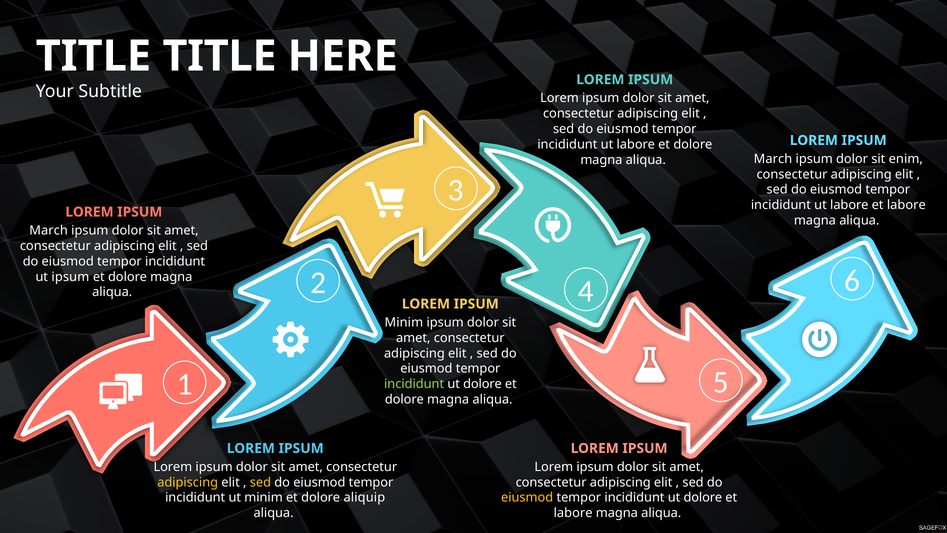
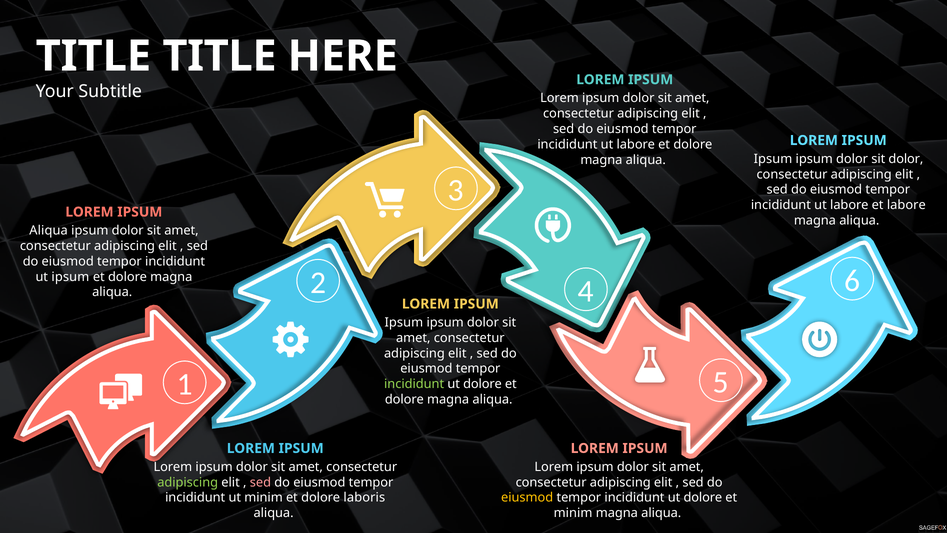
March at (773, 159): March -> Ipsum
sit enim: enim -> dolor
March at (49, 230): March -> Aliqua
Minim at (404, 322): Minim -> Ipsum
adipiscing at (188, 482) colour: yellow -> light green
sed at (260, 482) colour: yellow -> pink
aliquip: aliquip -> laboris
labore at (573, 513): labore -> minim
